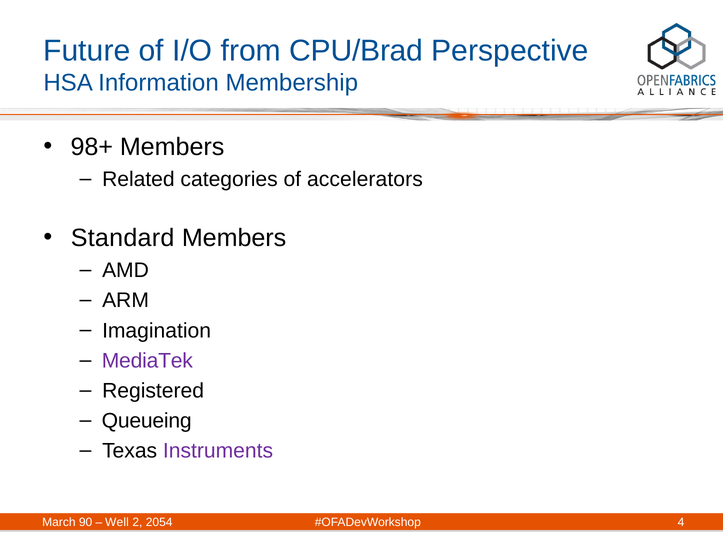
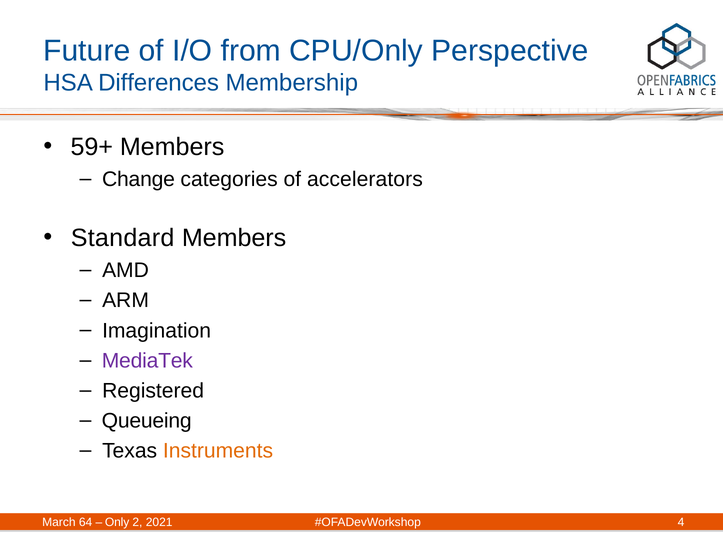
CPU/Brad: CPU/Brad -> CPU/Only
Information: Information -> Differences
98+: 98+ -> 59+
Related: Related -> Change
Instruments colour: purple -> orange
90: 90 -> 64
Well: Well -> Only
2054: 2054 -> 2021
